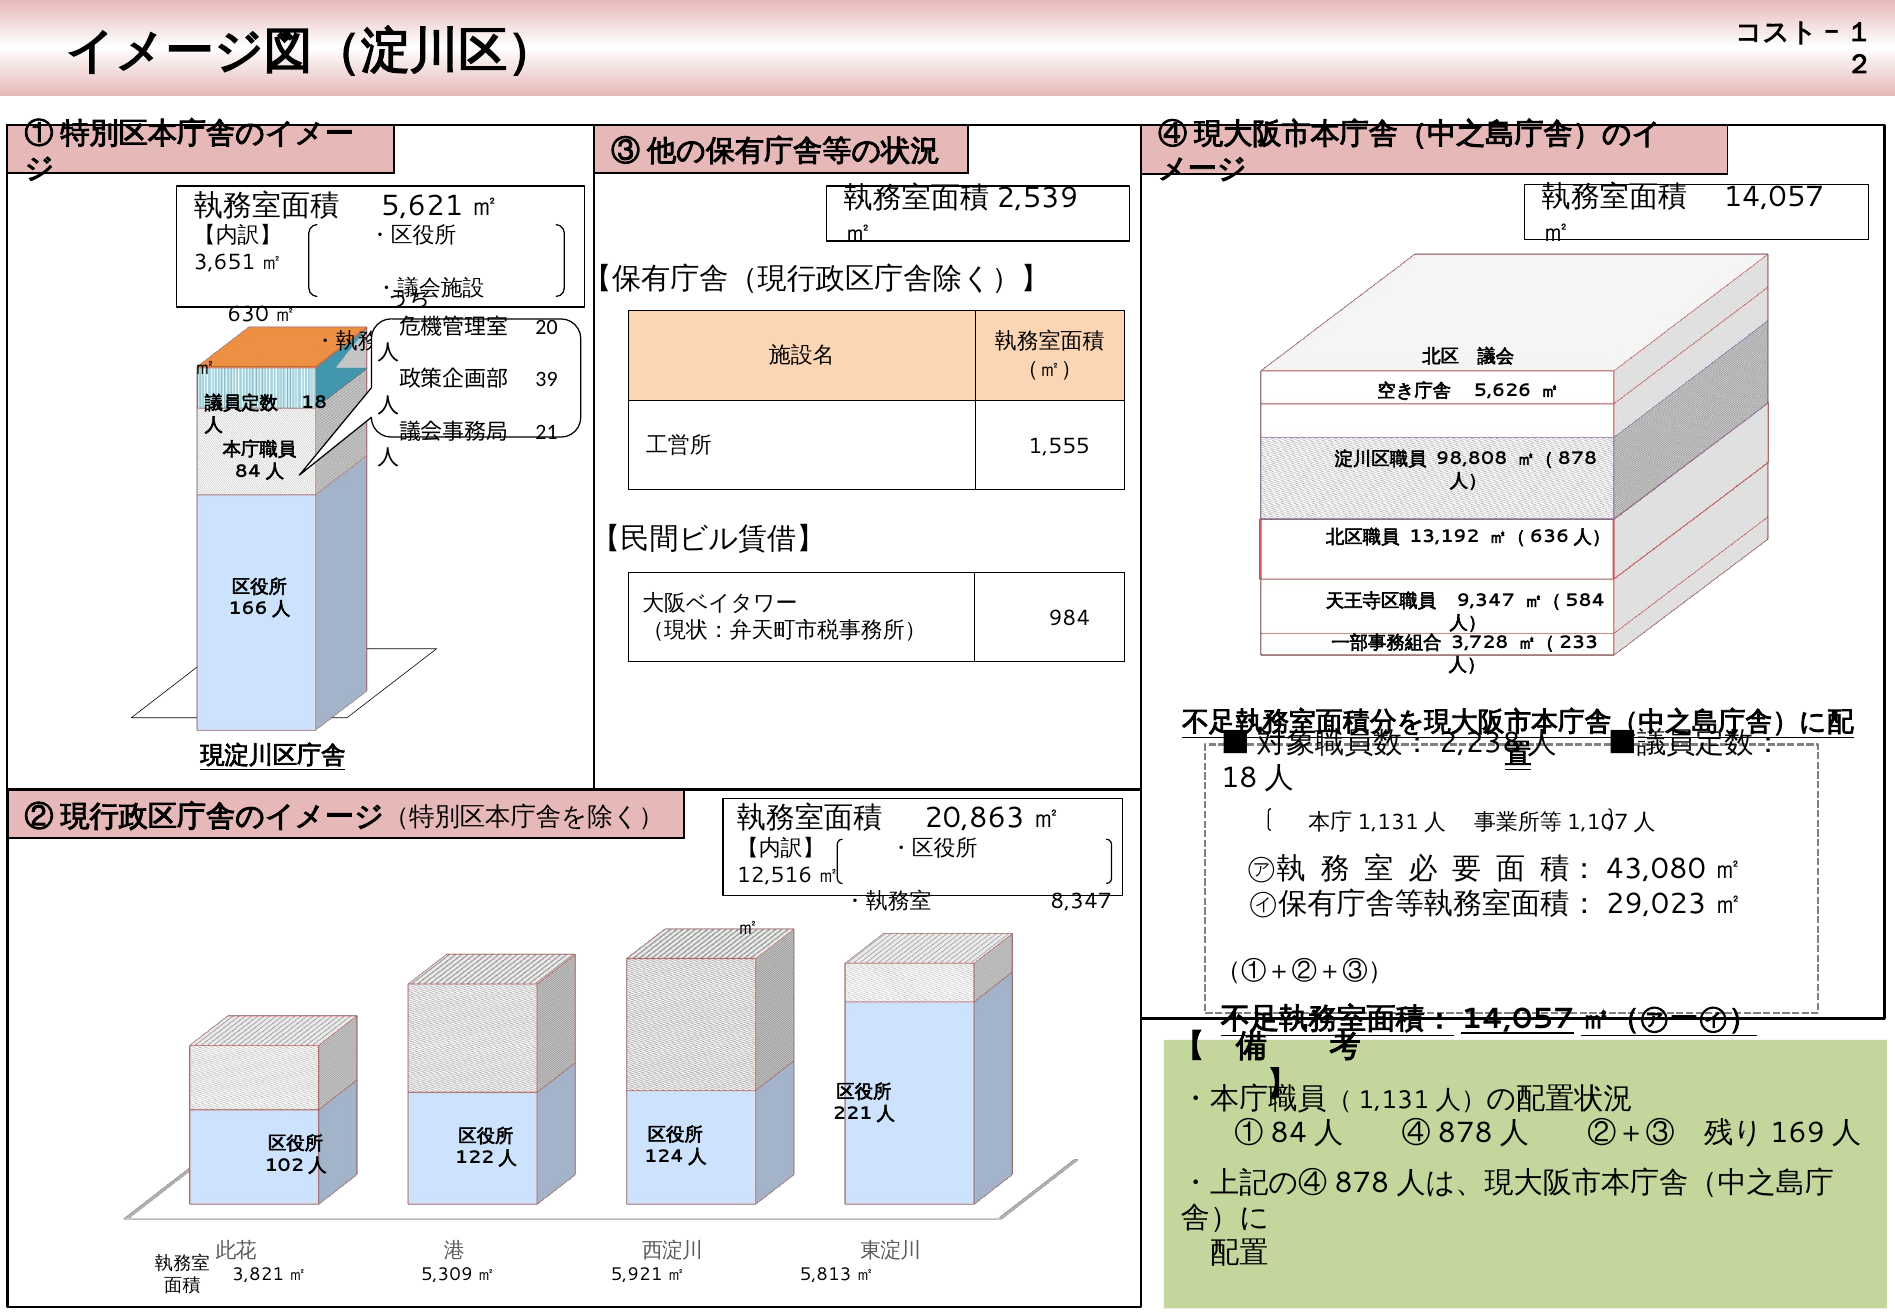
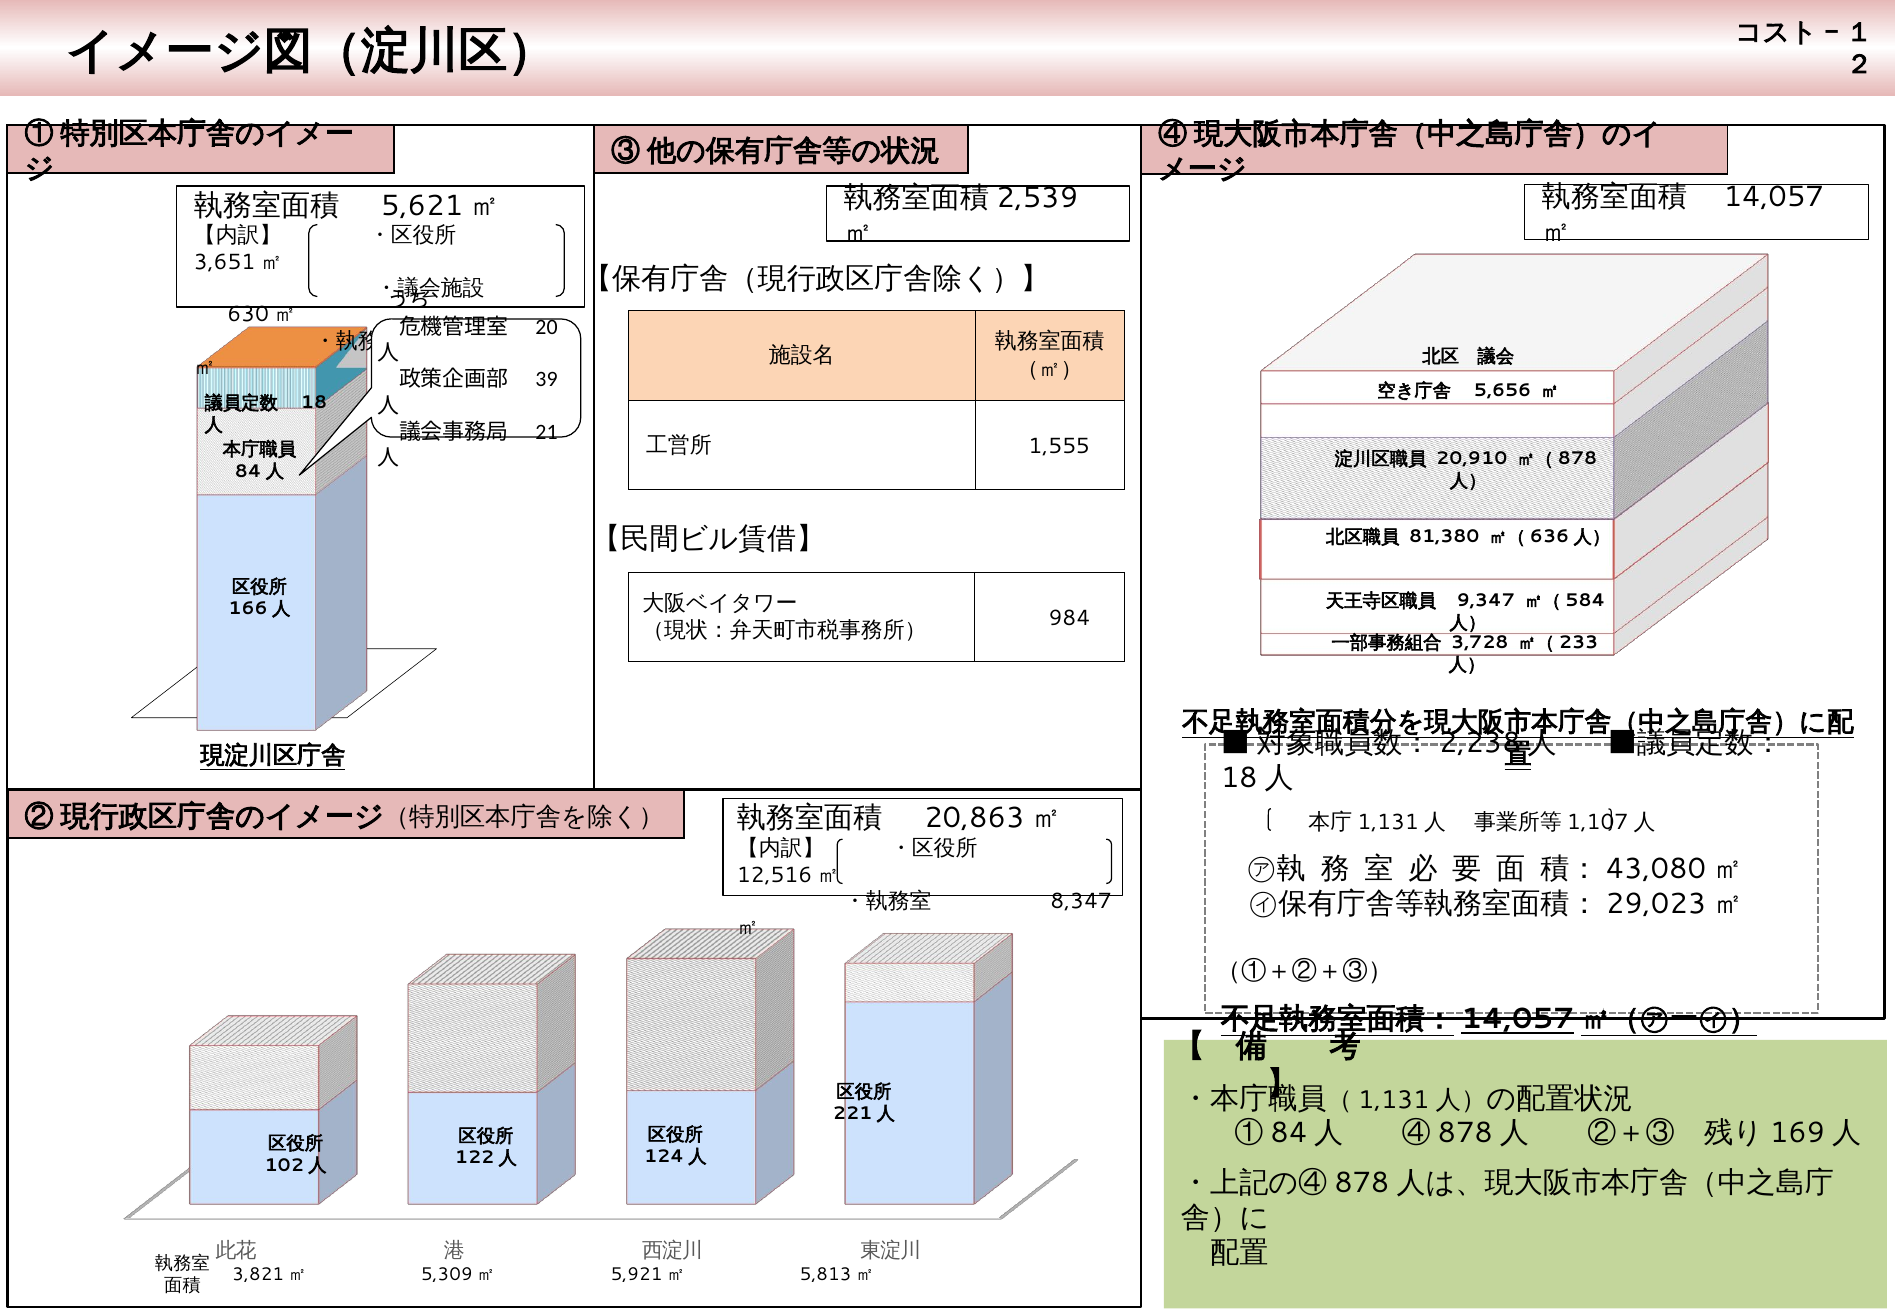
5,626: 5,626 -> 5,656
98,808: 98,808 -> 20,910
13,192: 13,192 -> 81,380
